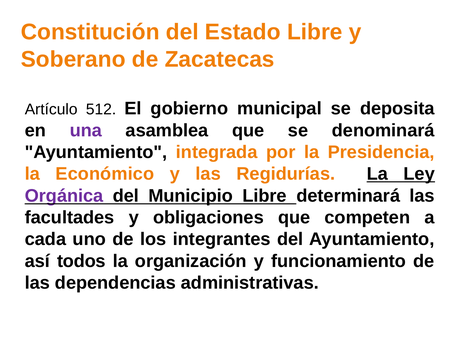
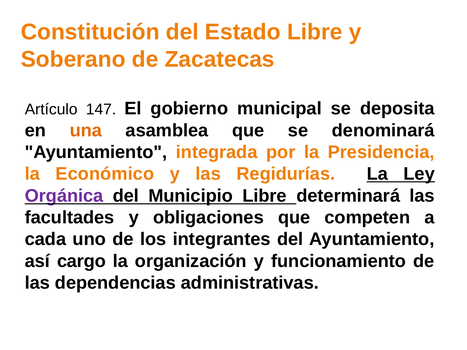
512: 512 -> 147
una colour: purple -> orange
todos: todos -> cargo
